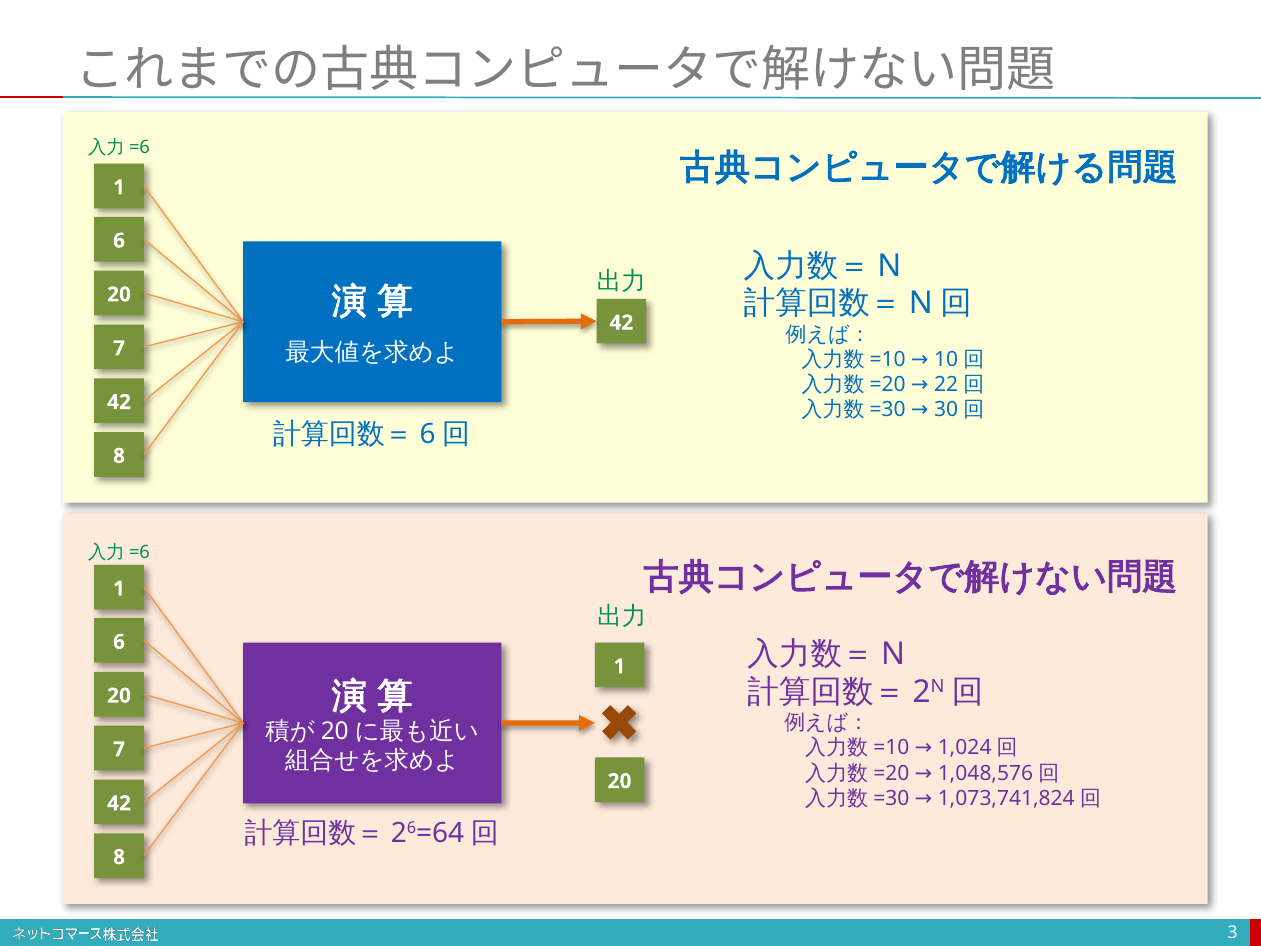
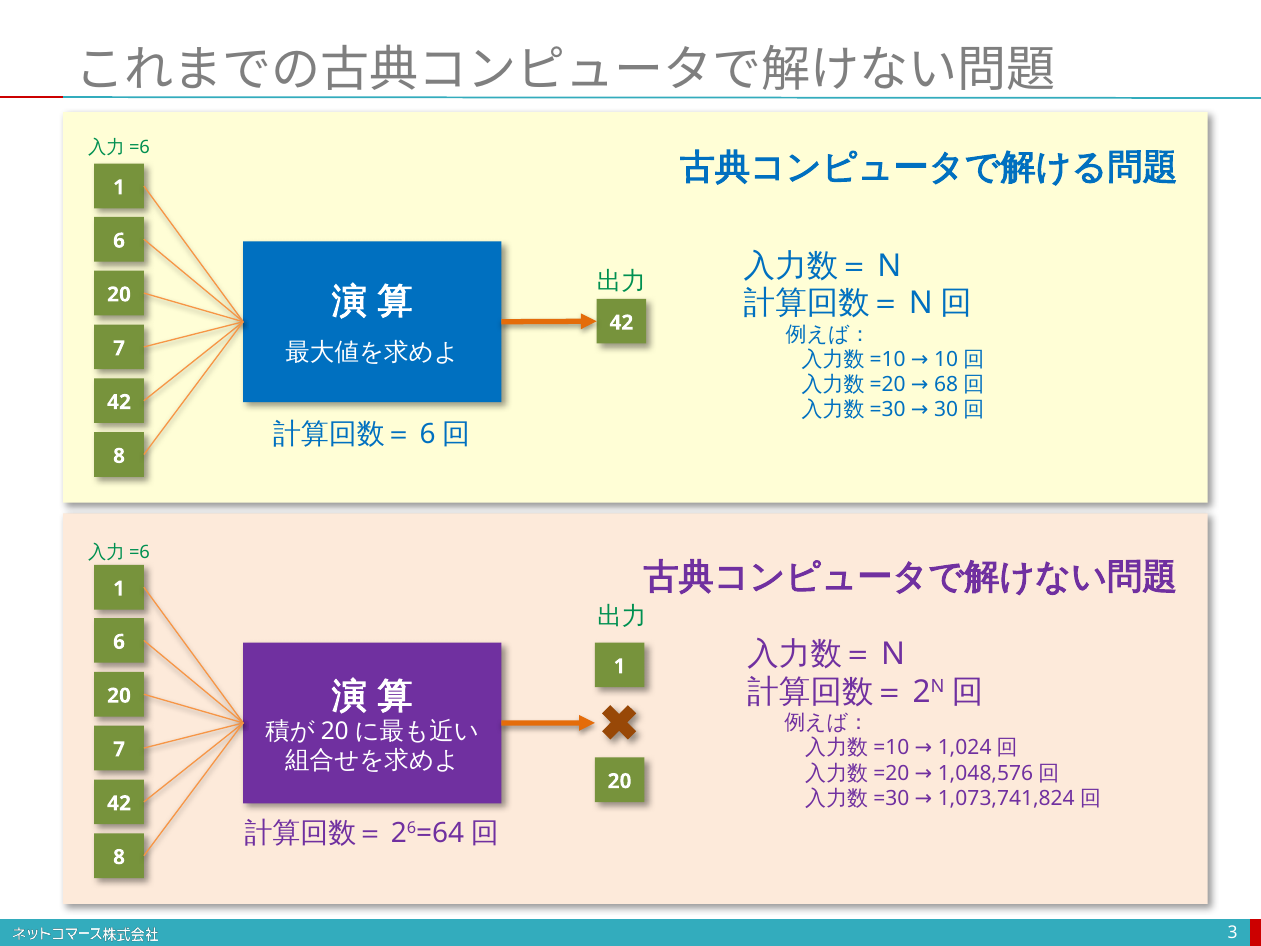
22: 22 -> 68
